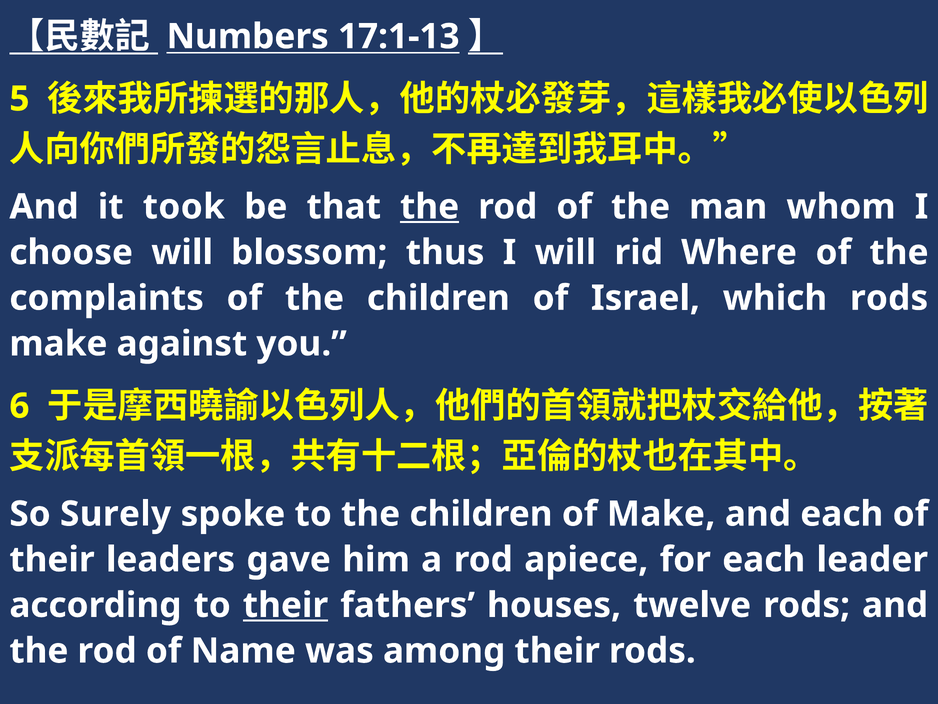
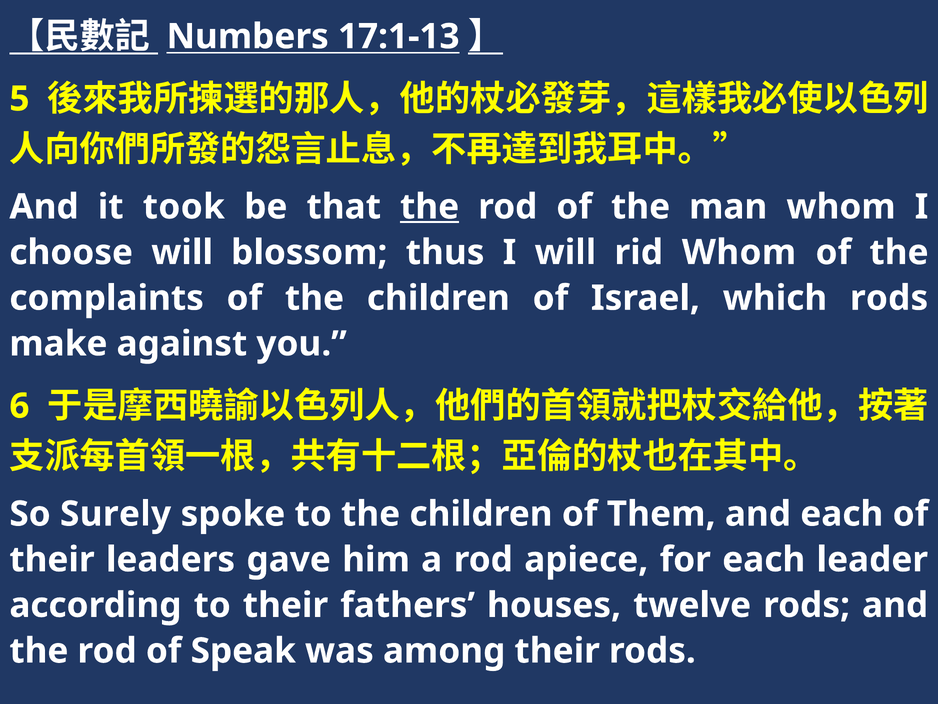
rid Where: Where -> Whom
of Make: Make -> Them
their at (285, 605) underline: present -> none
Name: Name -> Speak
